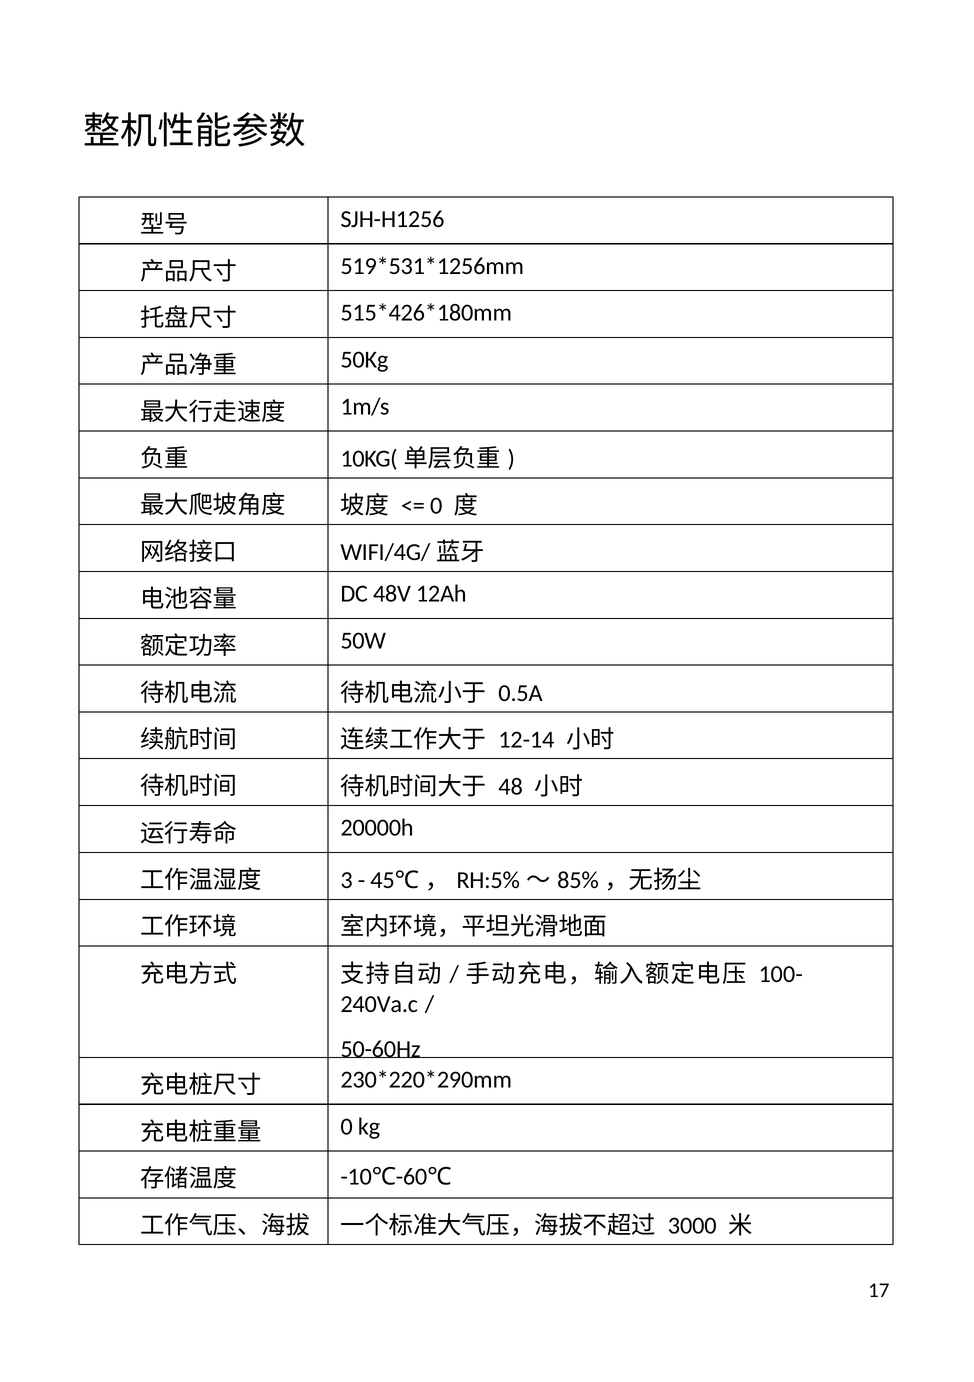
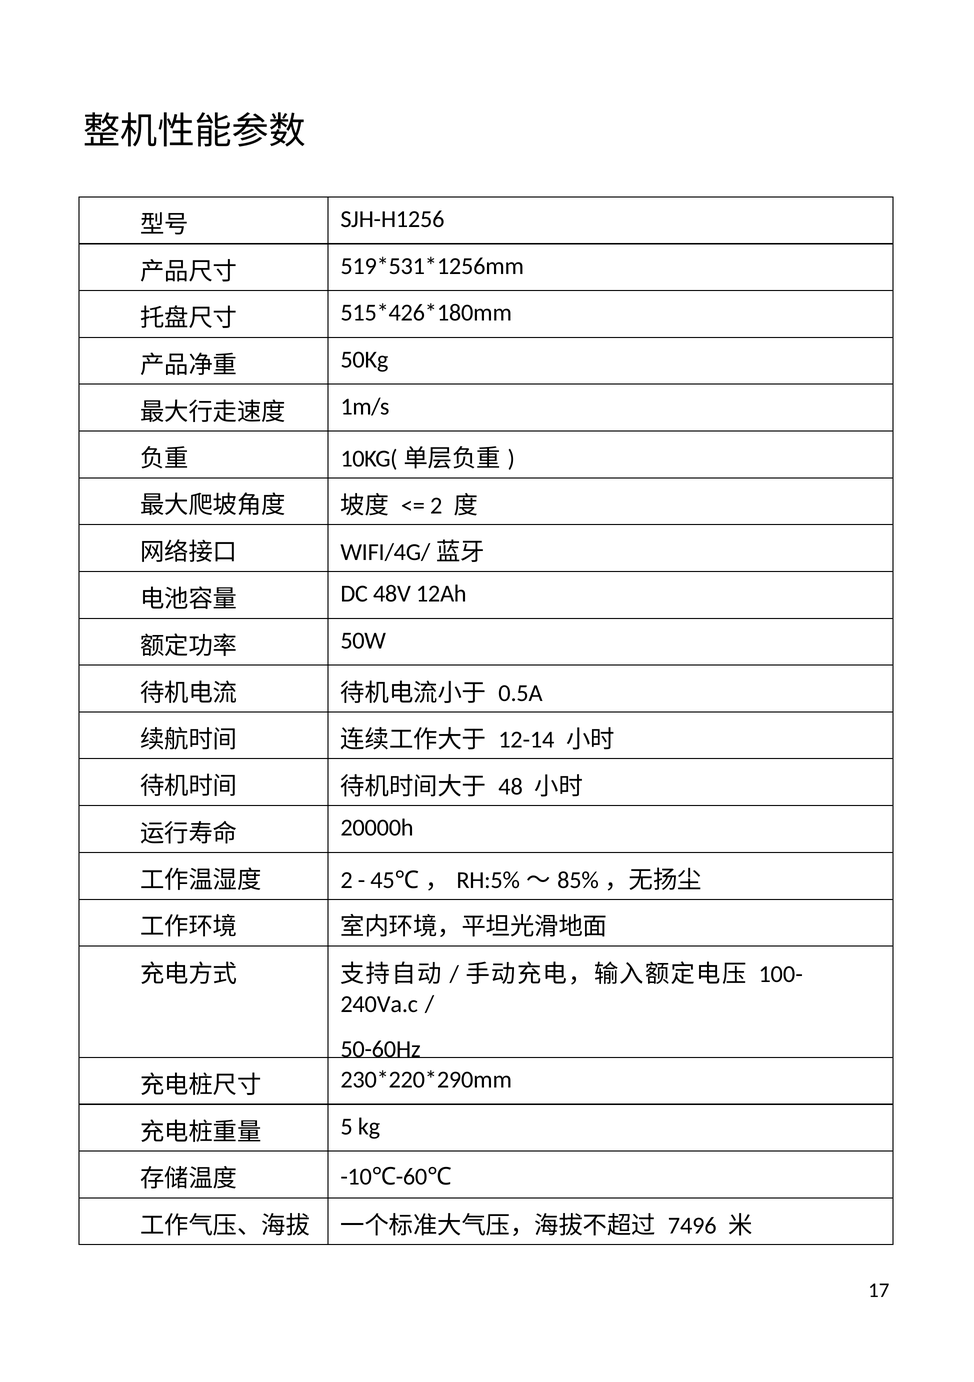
0 at (436, 505): 0 -> 2
3 at (347, 880): 3 -> 2
0 at (347, 1126): 0 -> 5
3000: 3000 -> 7496
